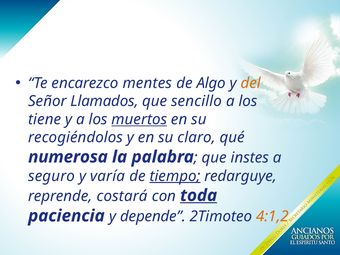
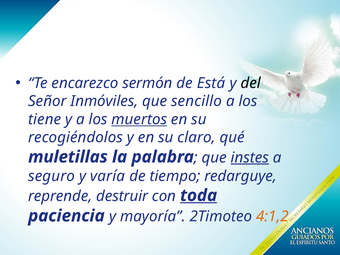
mentes: mentes -> sermón
Algo: Algo -> Está
del colour: orange -> black
Llamados: Llamados -> Inmóviles
numerosa: numerosa -> muletillas
instes underline: none -> present
tiempo underline: present -> none
costará: costará -> destruir
depende: depende -> mayoría
